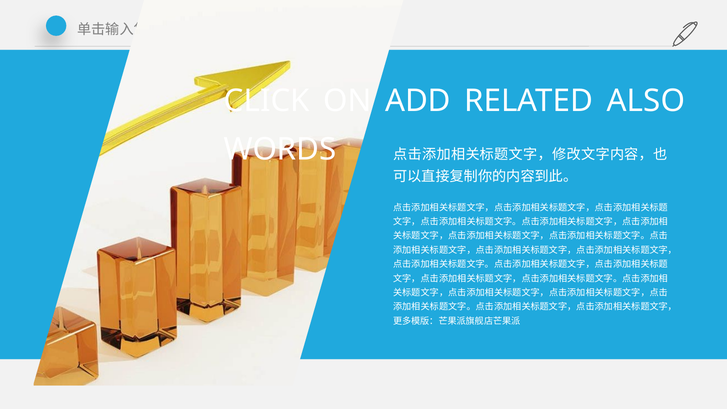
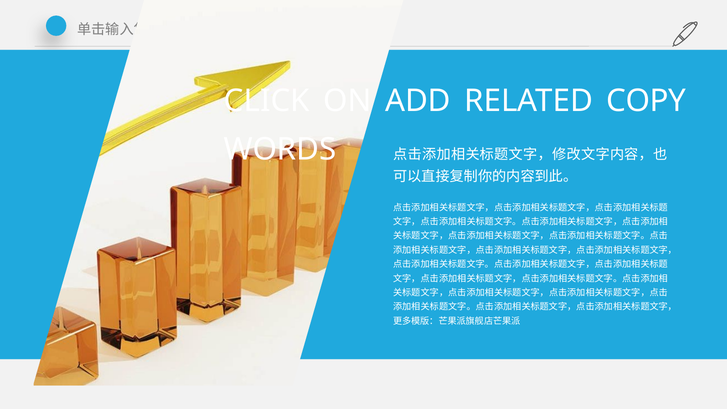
ALSO: ALSO -> COPY
